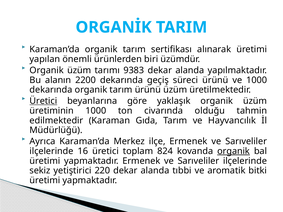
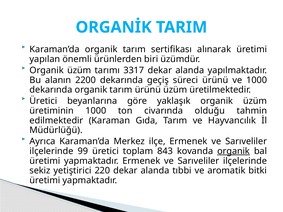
9383: 9383 -> 3317
Üretici at (43, 101) underline: present -> none
16: 16 -> 99
824: 824 -> 843
